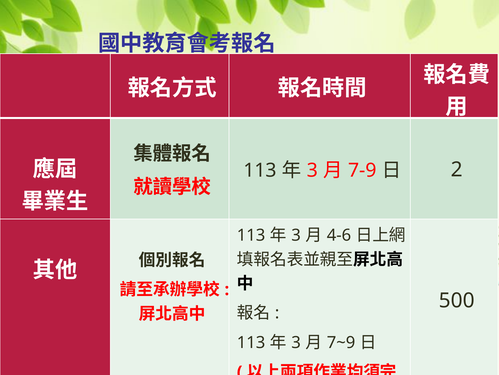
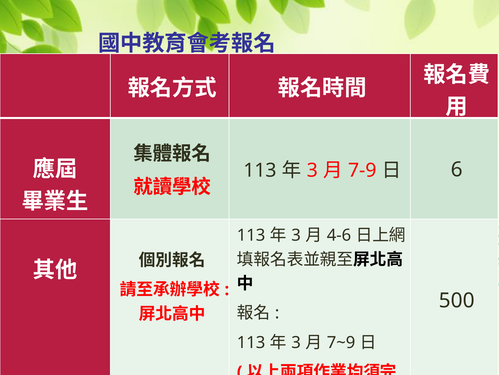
2: 2 -> 6
